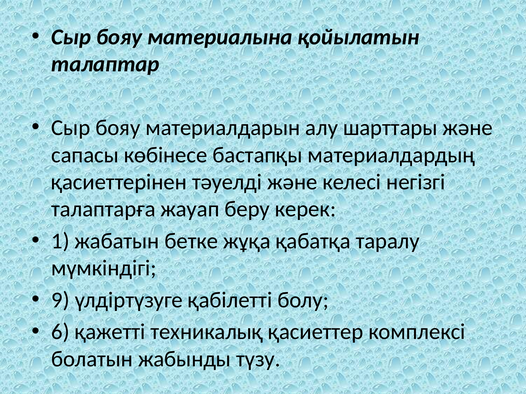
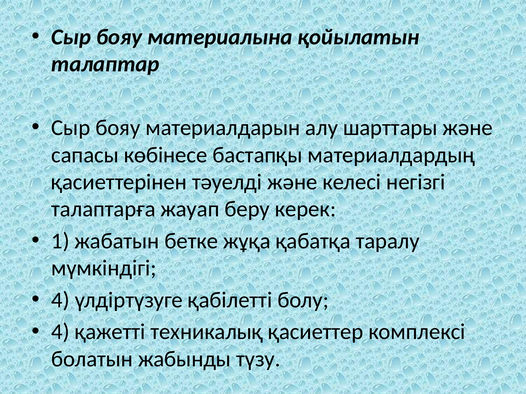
9 at (60, 300): 9 -> 4
6 at (60, 332): 6 -> 4
